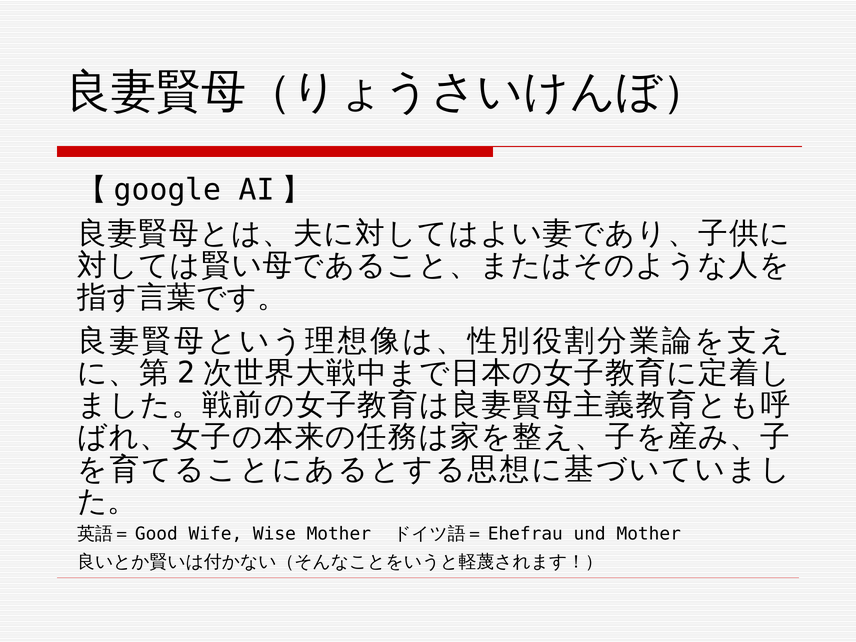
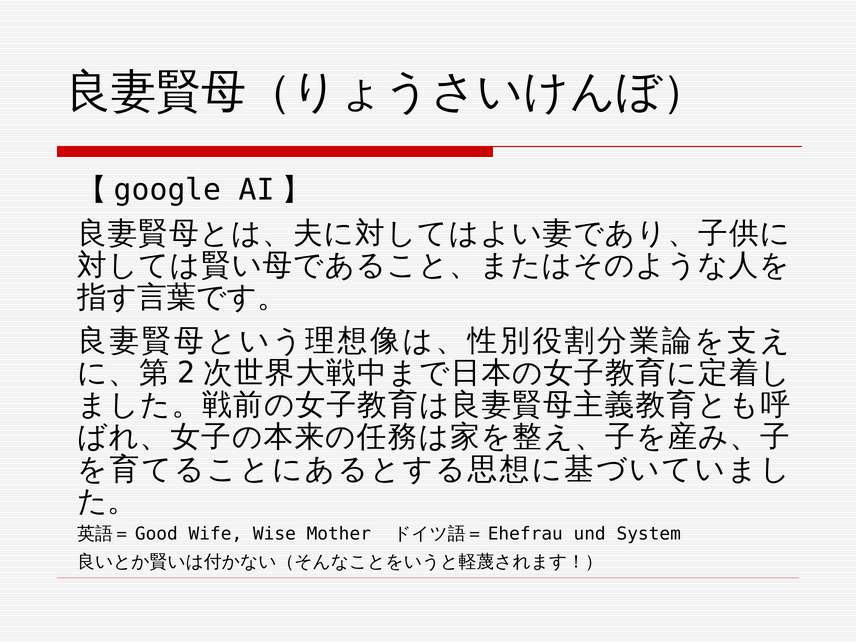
und Mother: Mother -> System
